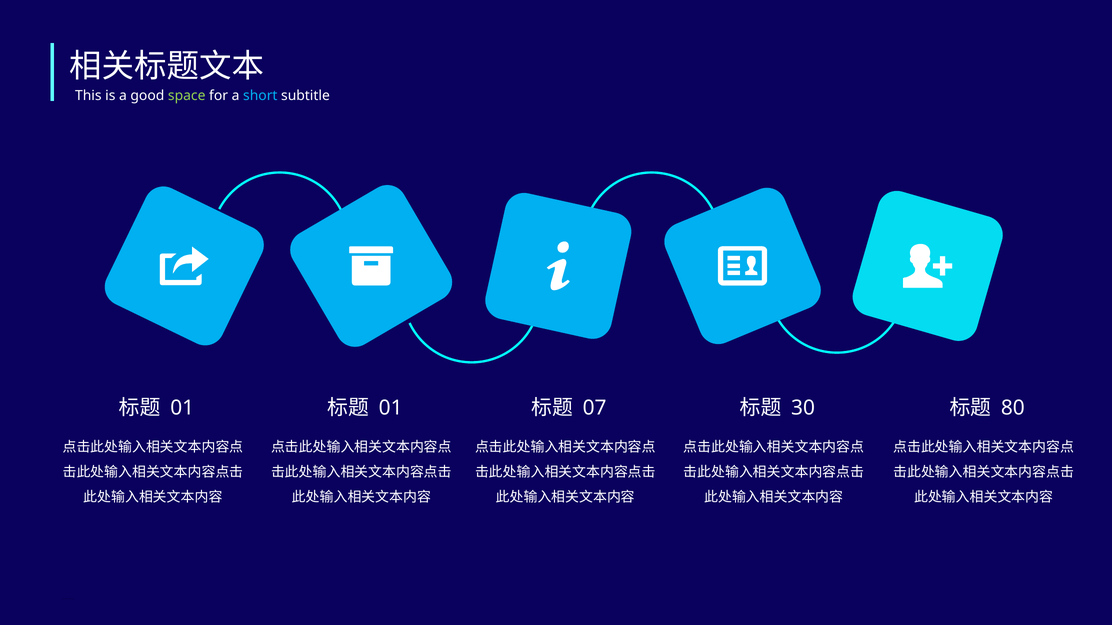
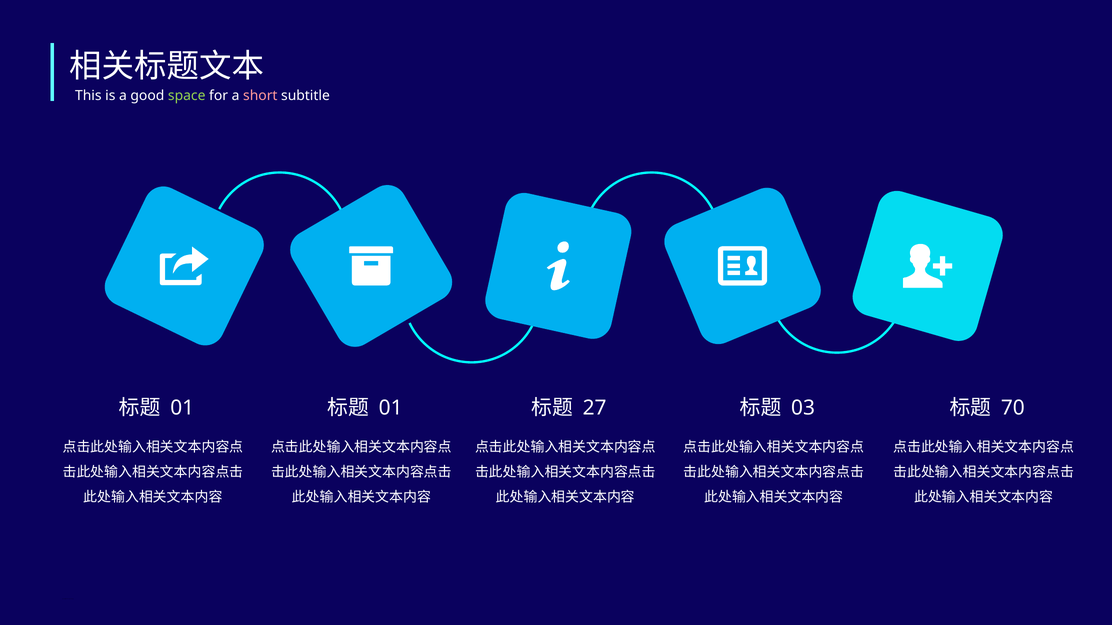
short colour: light blue -> pink
07: 07 -> 27
30: 30 -> 03
80: 80 -> 70
